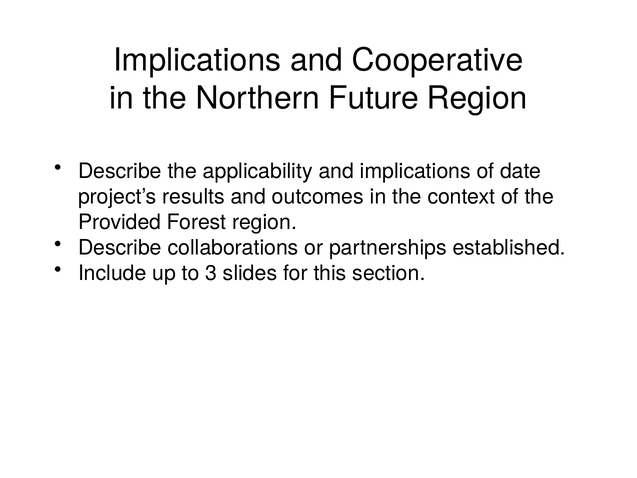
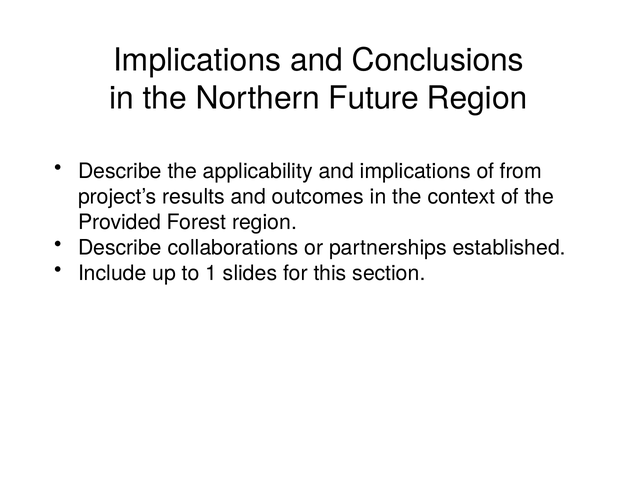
Cooperative: Cooperative -> Conclusions
date: date -> from
3: 3 -> 1
